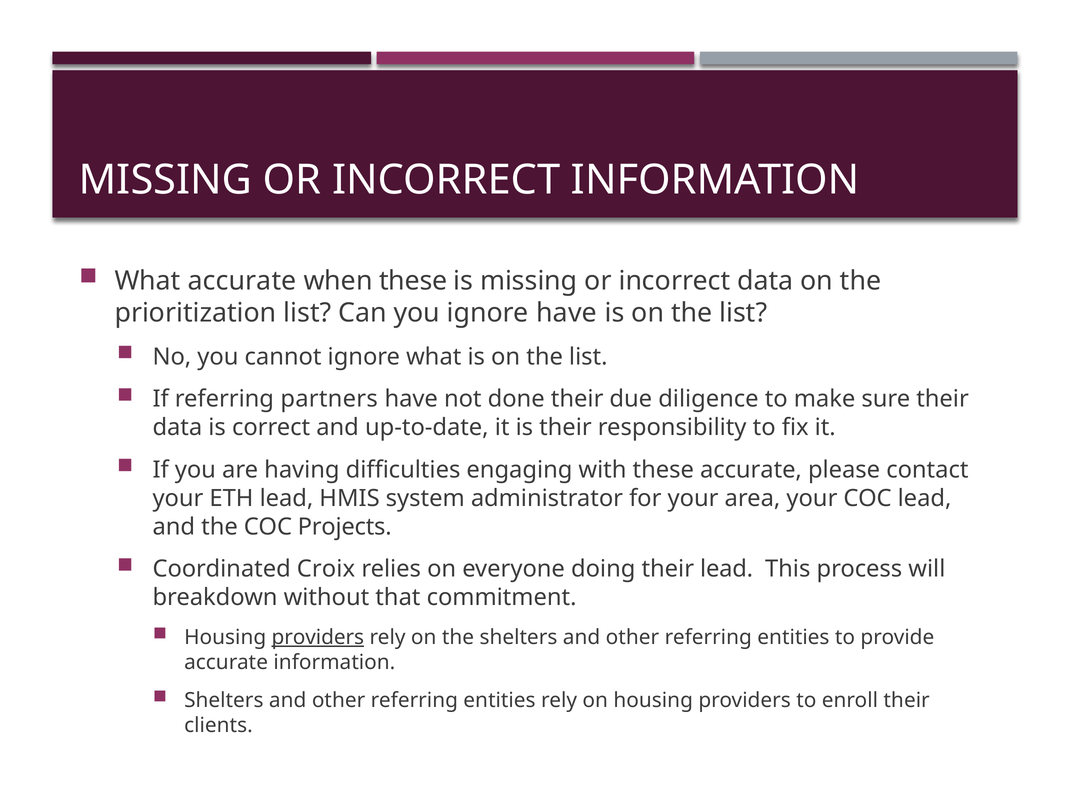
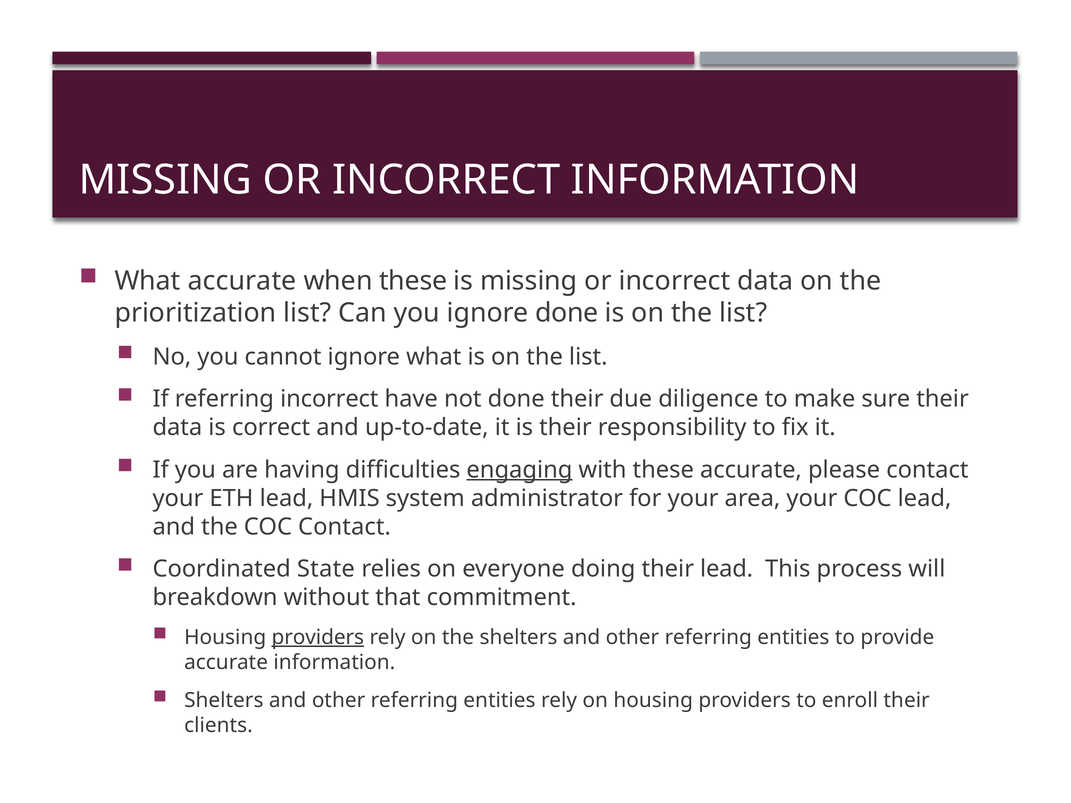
ignore have: have -> done
referring partners: partners -> incorrect
engaging underline: none -> present
COC Projects: Projects -> Contact
Croix: Croix -> State
